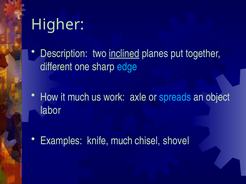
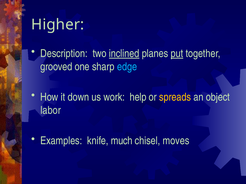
put underline: none -> present
different: different -> grooved
it much: much -> down
axle: axle -> help
spreads colour: light blue -> yellow
shovel: shovel -> moves
